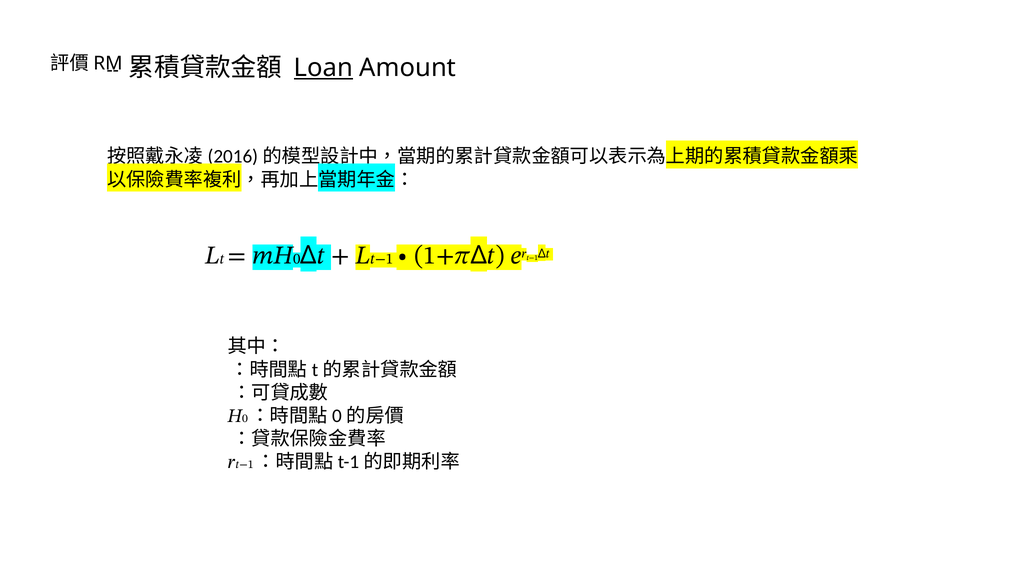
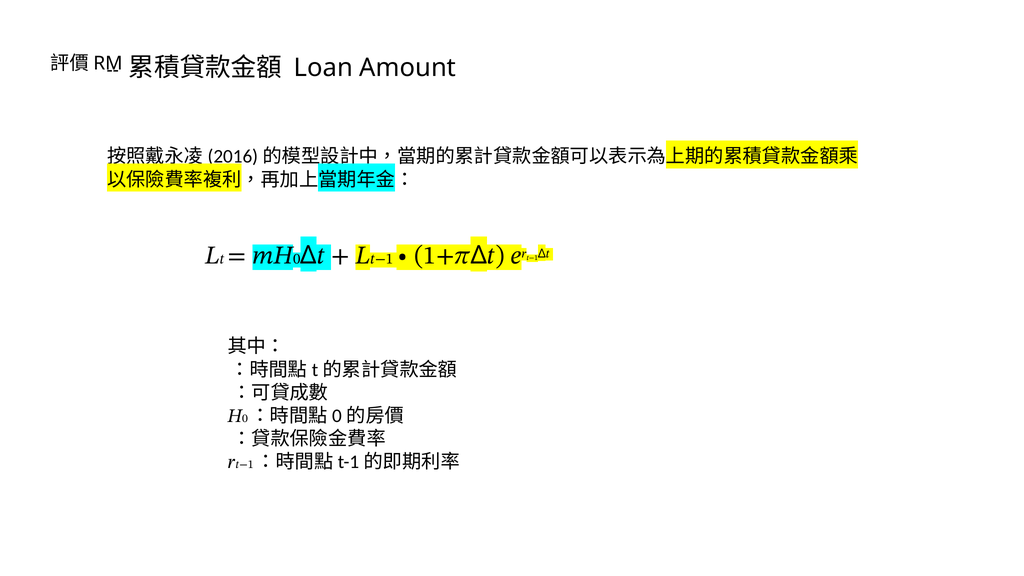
Loan underline: present -> none
